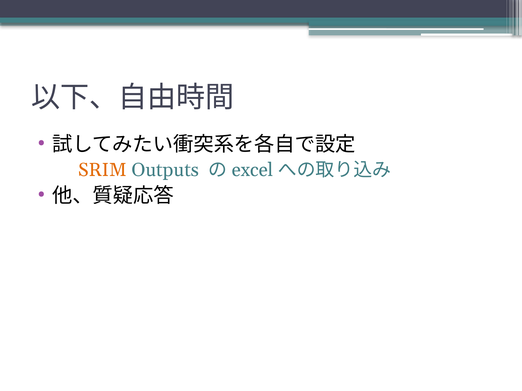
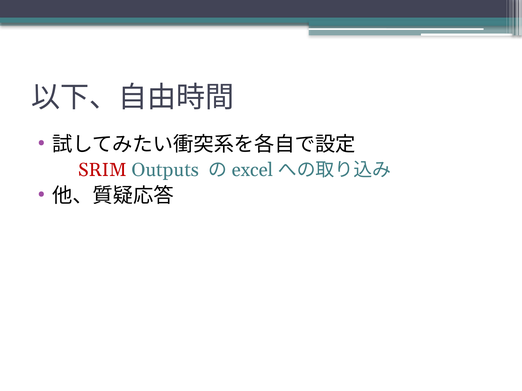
SRIM colour: orange -> red
